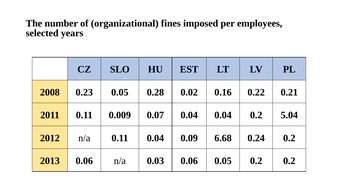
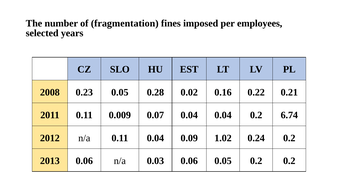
organizational: organizational -> fragmentation
5.04: 5.04 -> 6.74
6.68: 6.68 -> 1.02
